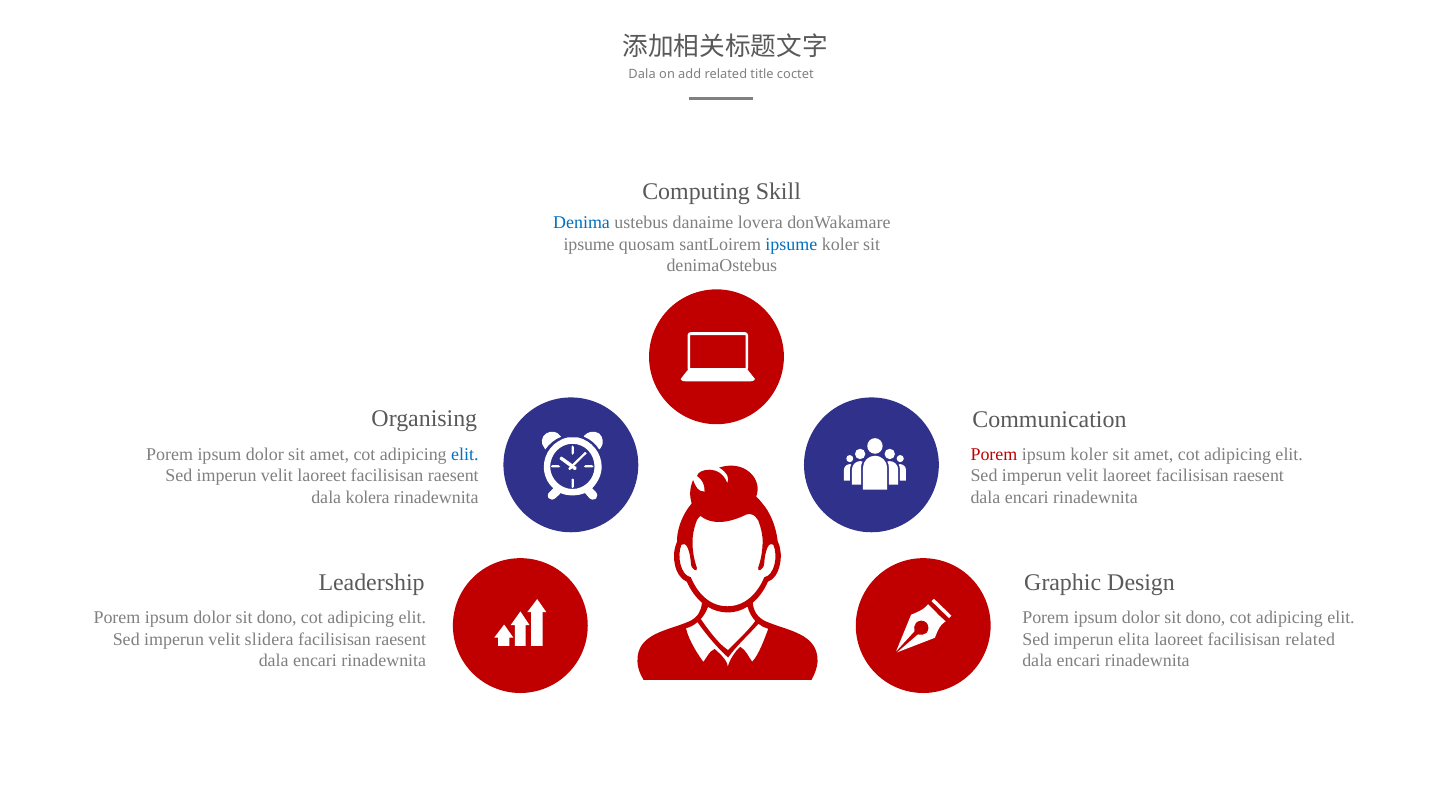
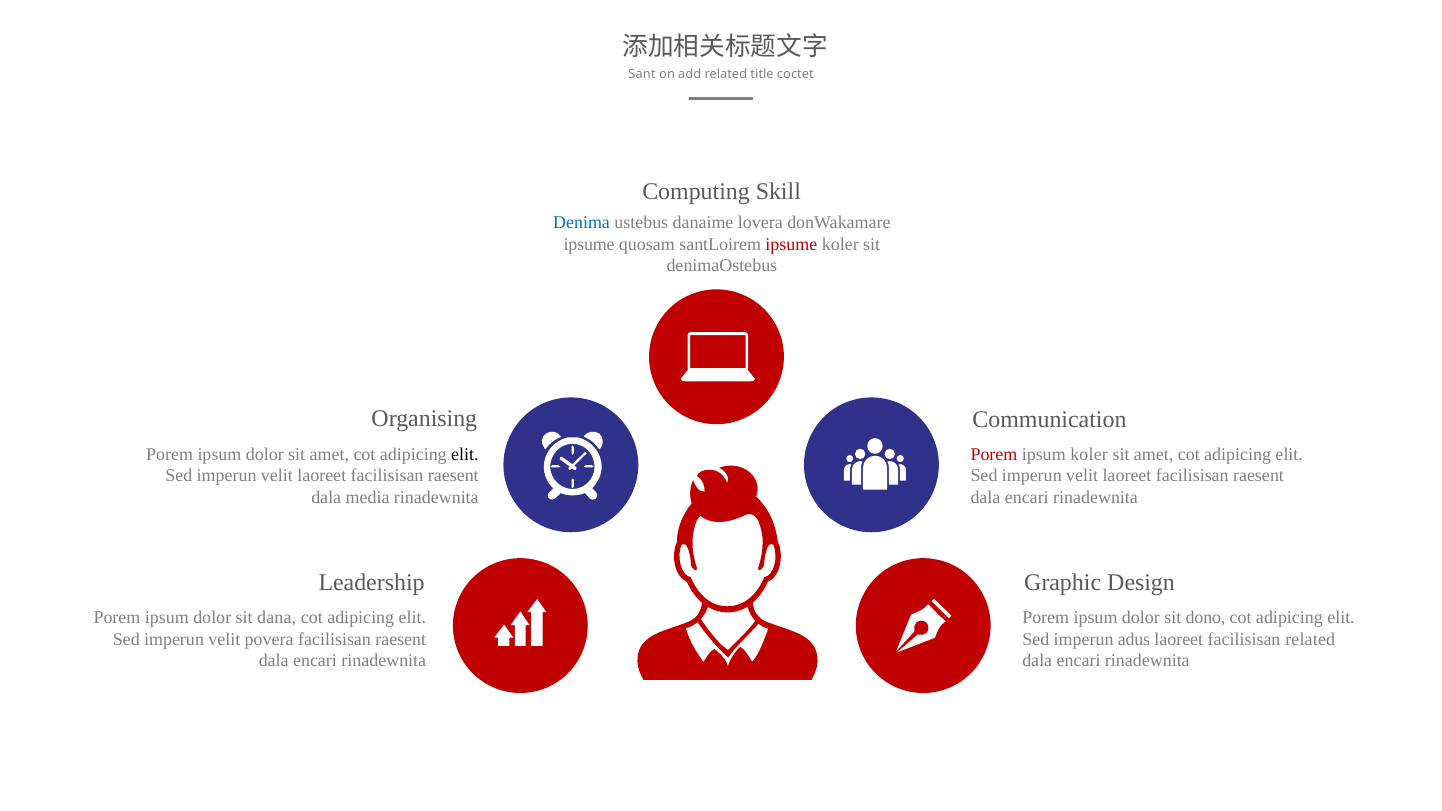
Dala at (642, 74): Dala -> Sant
ipsume at (791, 244) colour: blue -> red
elit at (465, 454) colour: blue -> black
kolera: kolera -> media
dono at (277, 618): dono -> dana
slidera: slidera -> povera
elita: elita -> adus
